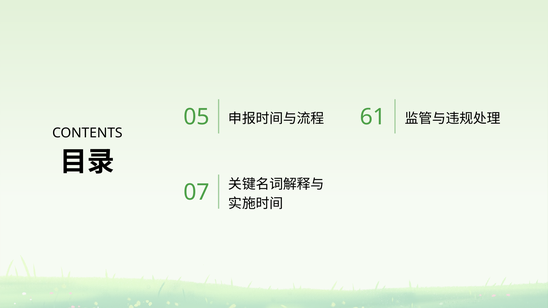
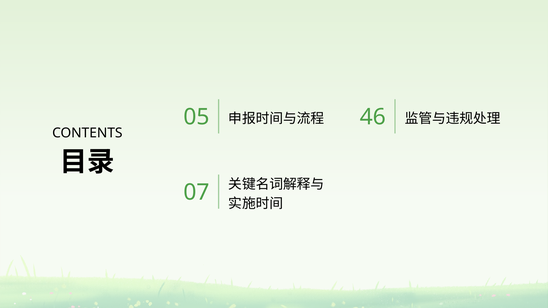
61: 61 -> 46
